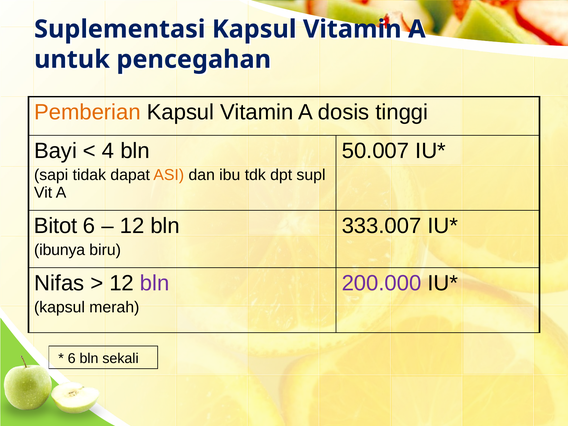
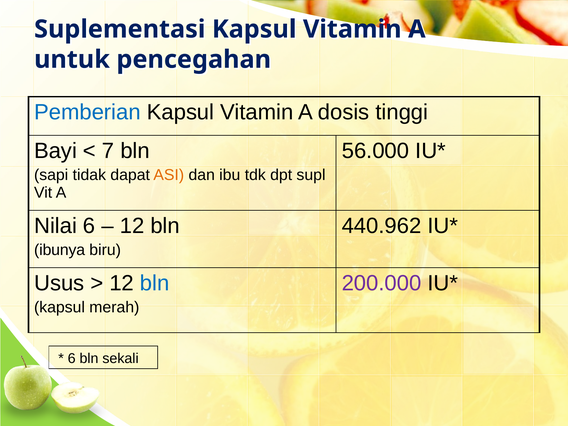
Pemberian colour: orange -> blue
4: 4 -> 7
50.007: 50.007 -> 56.000
Bitot: Bitot -> Nilai
333.007: 333.007 -> 440.962
Nifas: Nifas -> Usus
bln at (155, 283) colour: purple -> blue
